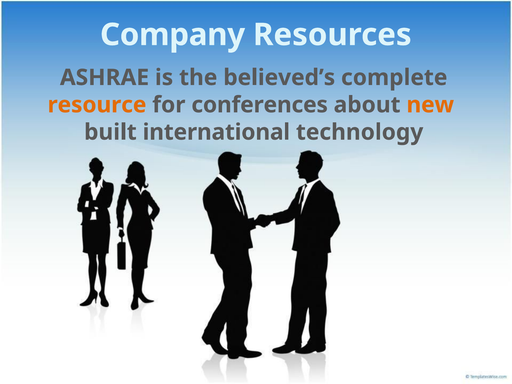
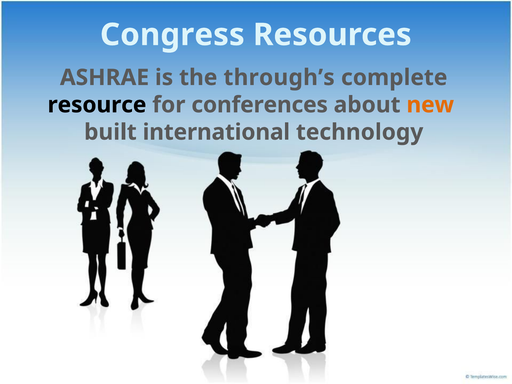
Company: Company -> Congress
believed’s: believed’s -> through’s
resource colour: orange -> black
